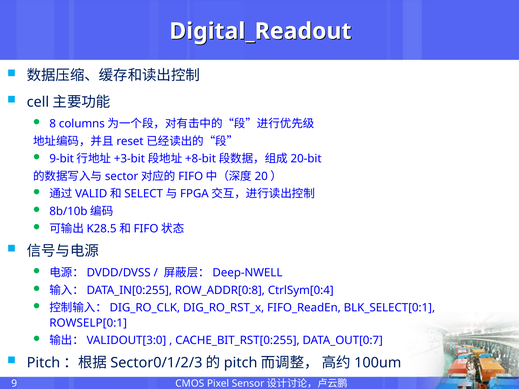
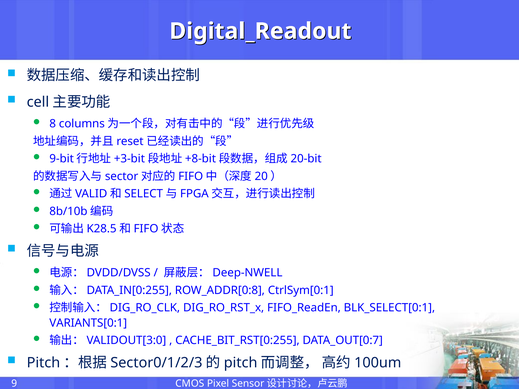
CtrlSym[0:4: CtrlSym[0:4 -> CtrlSym[0:1
ROWSELP[0:1: ROWSELP[0:1 -> VARIANTS[0:1
